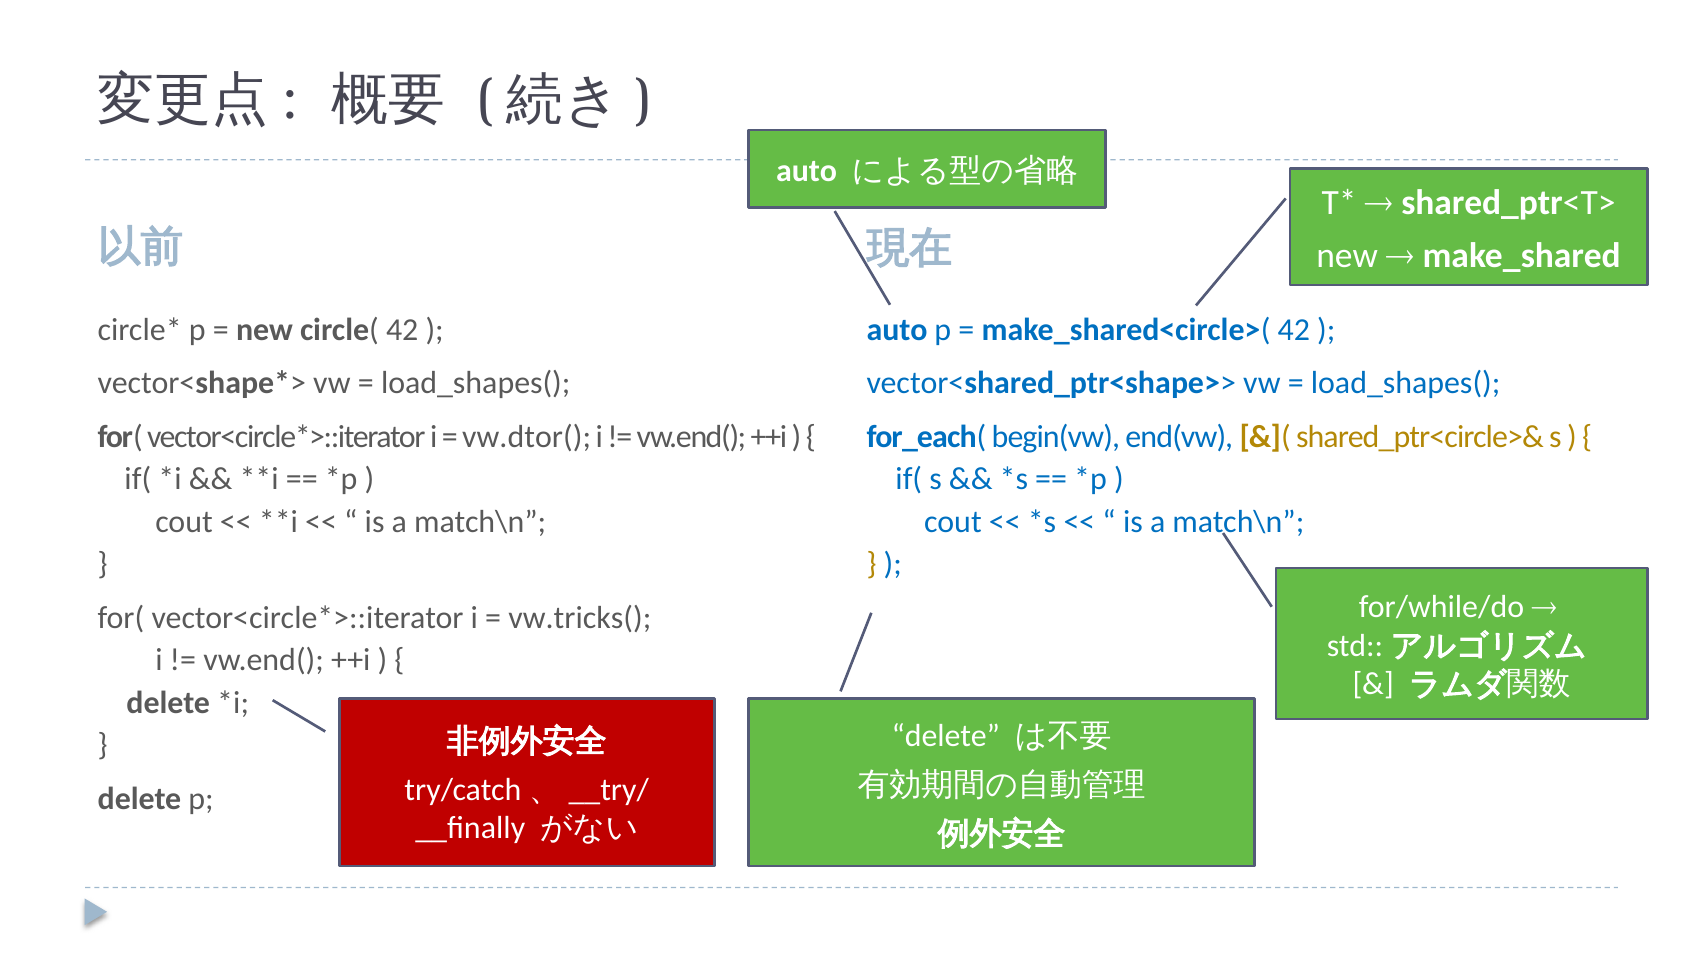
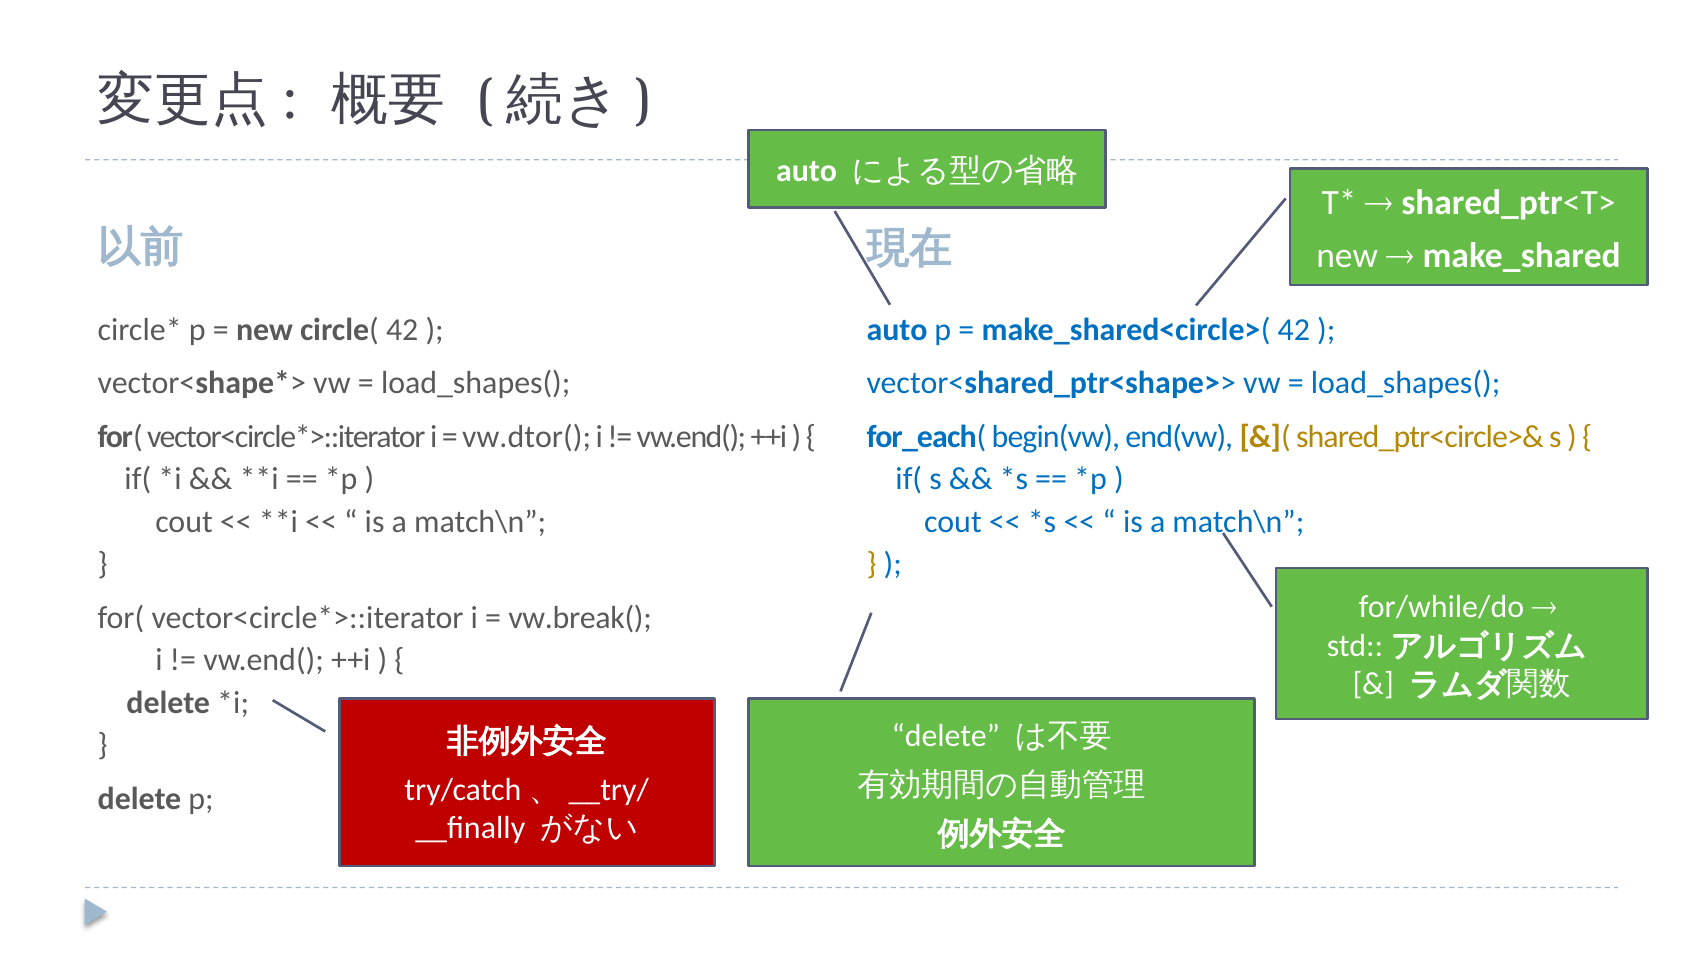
vw.tricks(: vw.tricks( -> vw.break(
